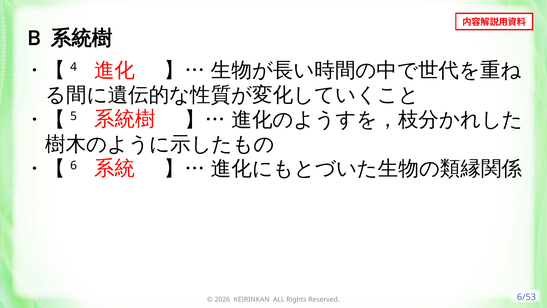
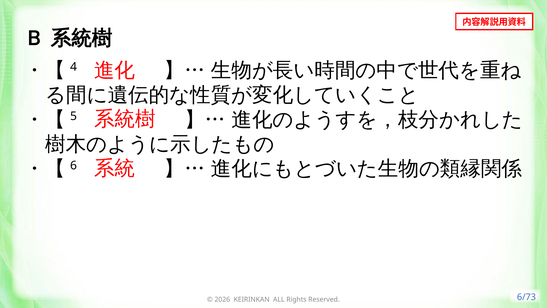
6/53: 6/53 -> 6/73
